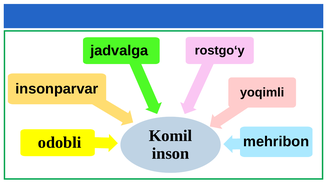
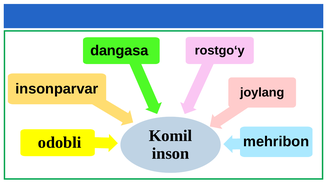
jadvalga: jadvalga -> dangasa
yoqimli: yoqimli -> joylang
